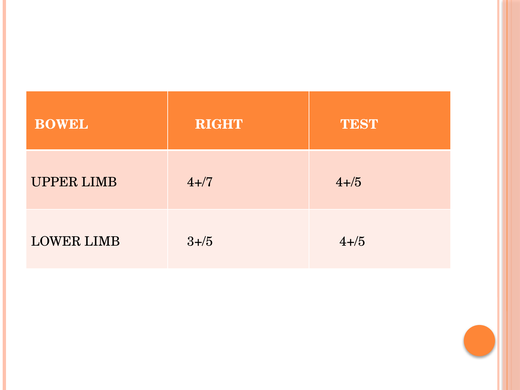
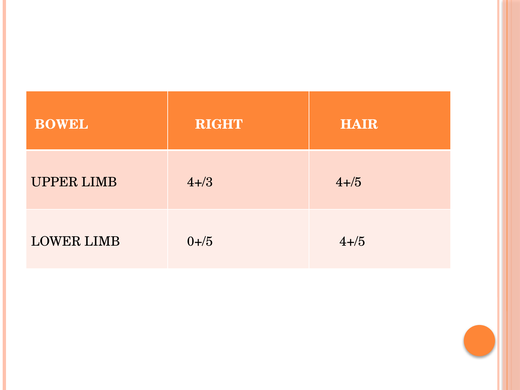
TEST: TEST -> HAIR
4+/7: 4+/7 -> 4+/3
3+/5: 3+/5 -> 0+/5
